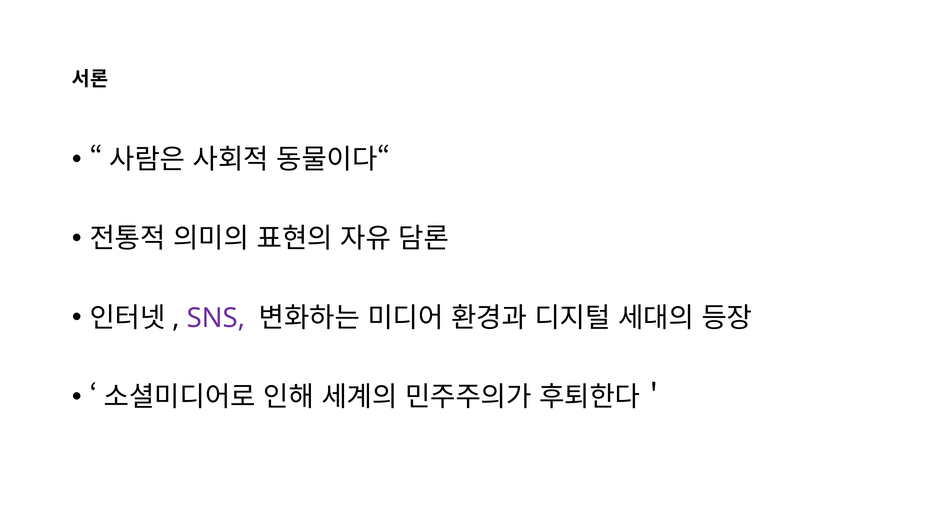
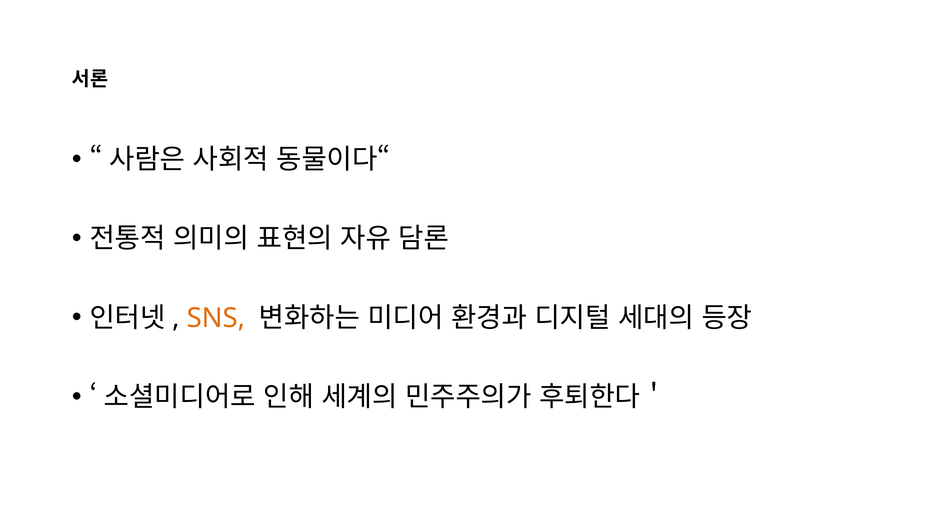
SNS colour: purple -> orange
